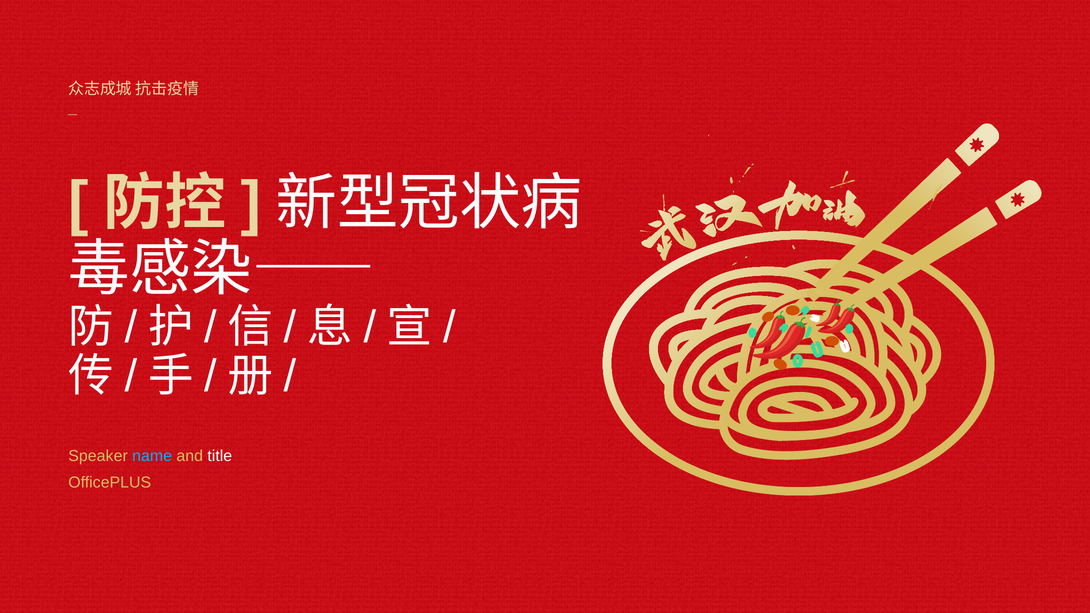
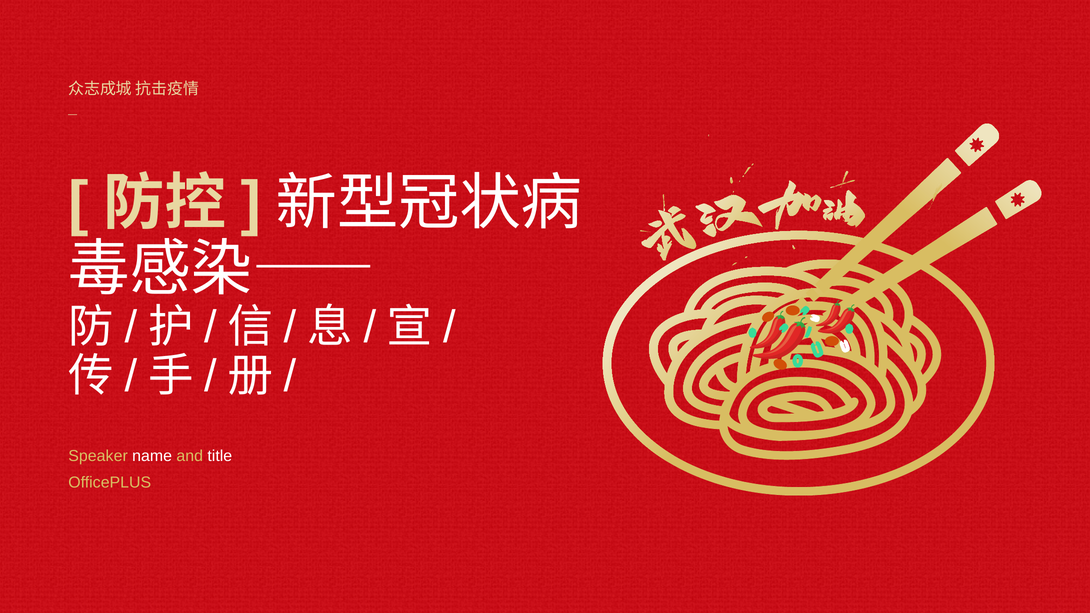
name colour: light blue -> white
